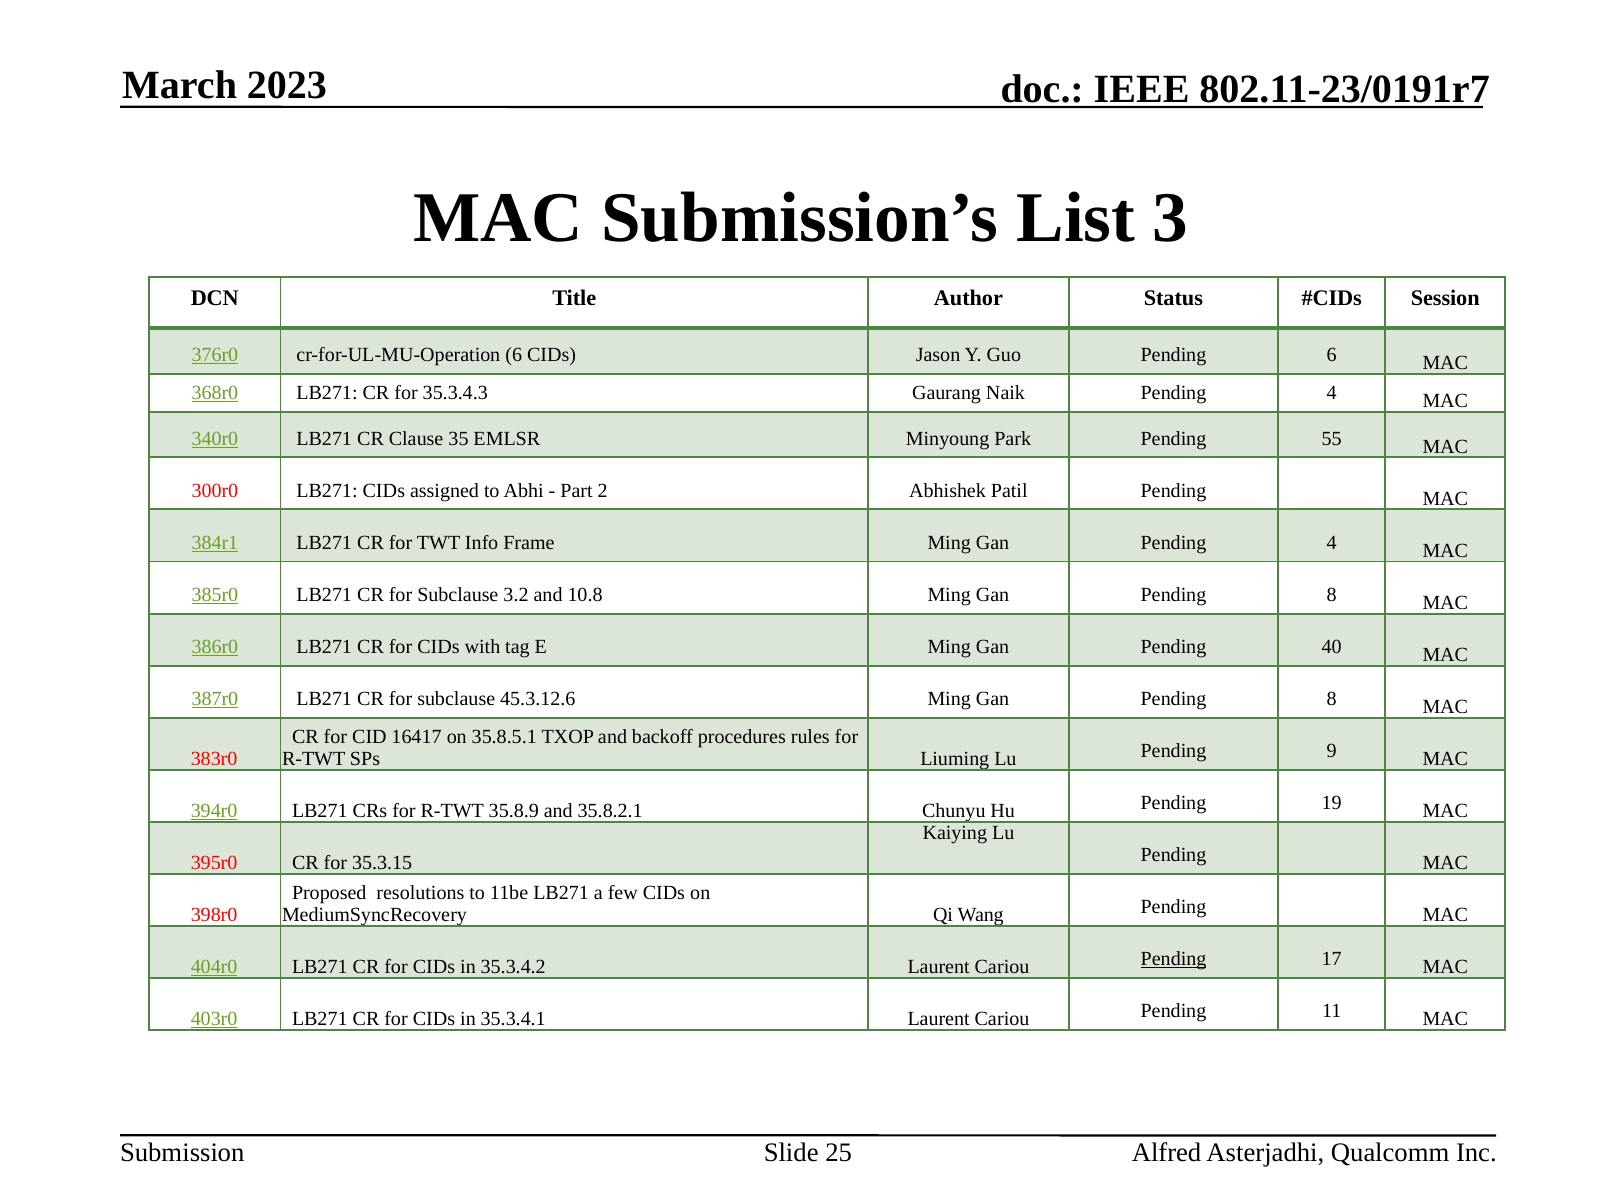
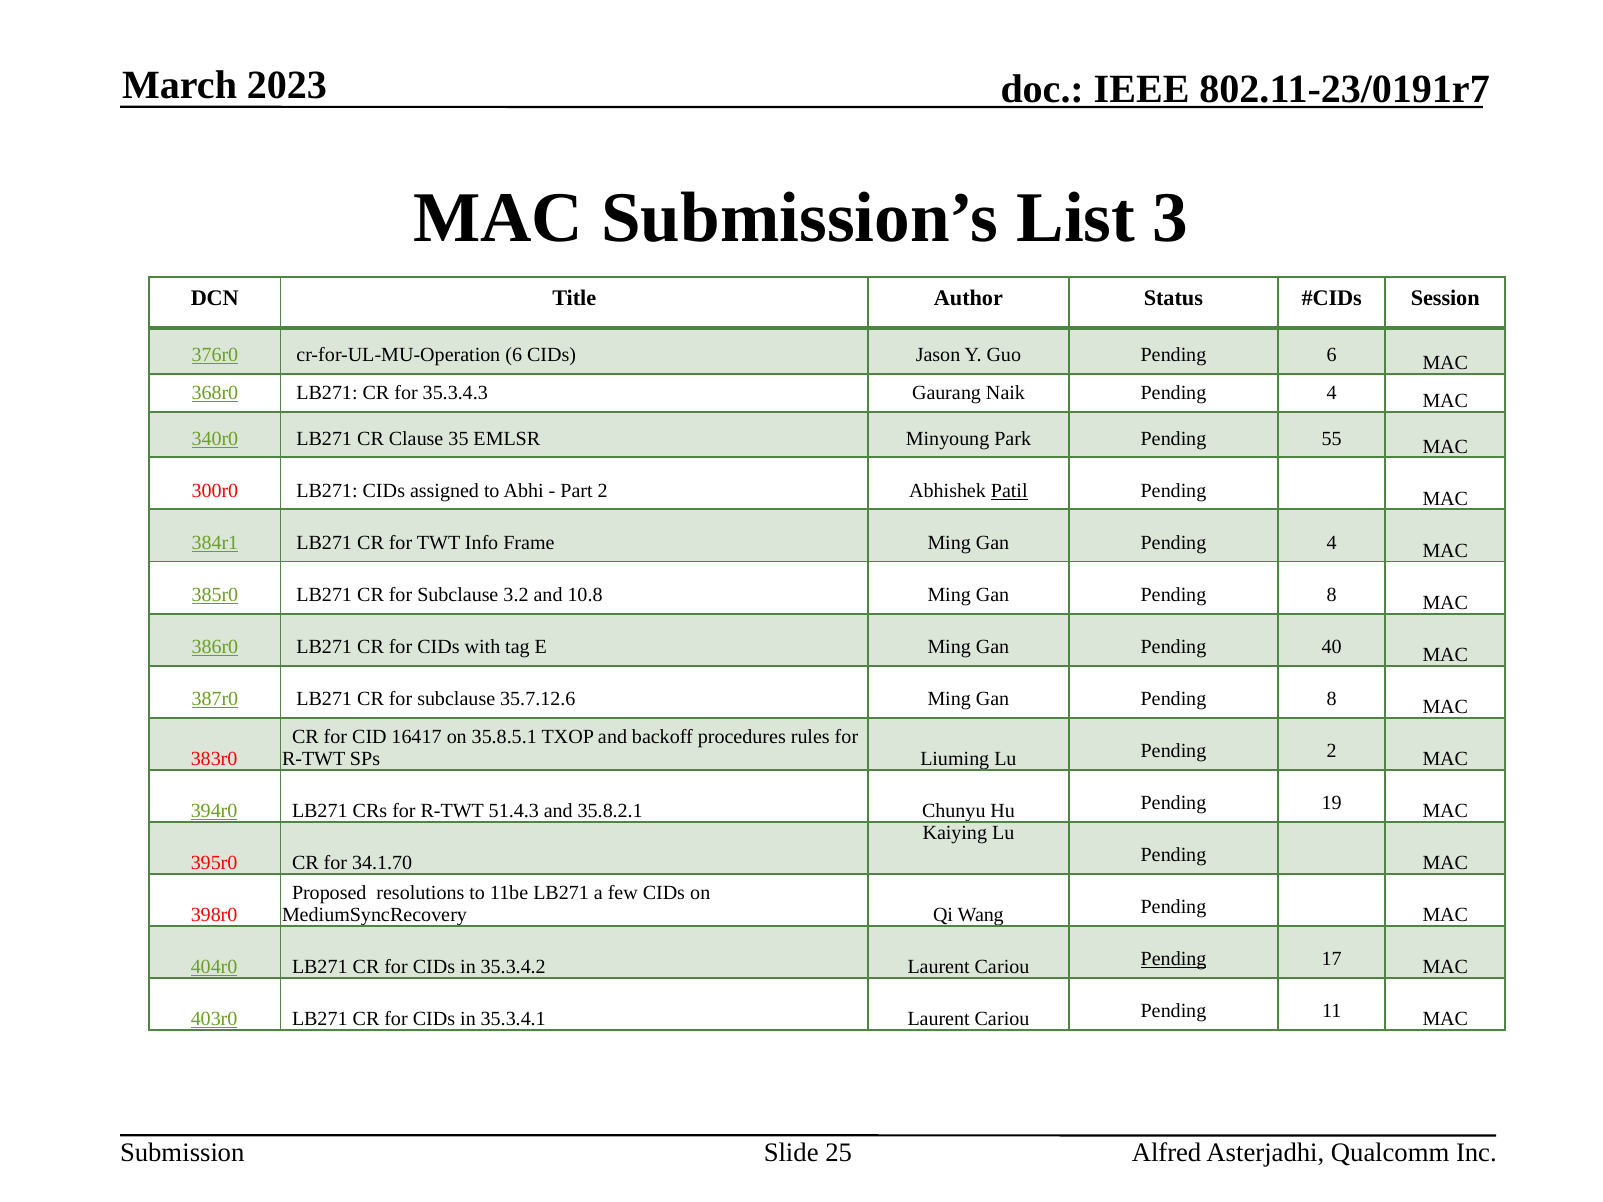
Patil underline: none -> present
45.3.12.6: 45.3.12.6 -> 35.7.12.6
Pending 9: 9 -> 2
35.8.9: 35.8.9 -> 51.4.3
35.3.15: 35.3.15 -> 34.1.70
